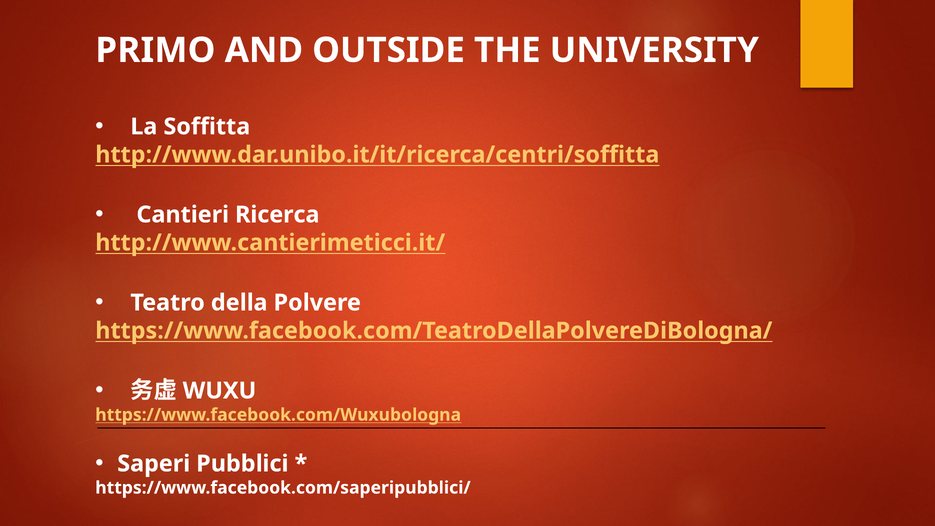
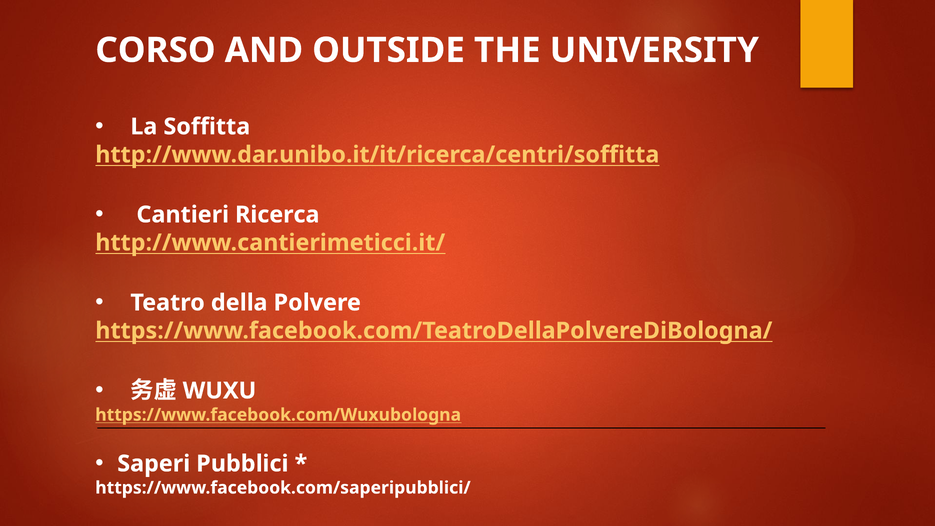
PRIMO: PRIMO -> CORSO
